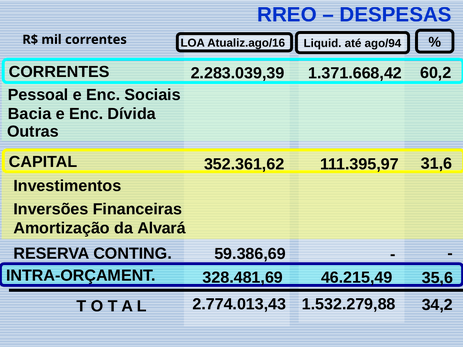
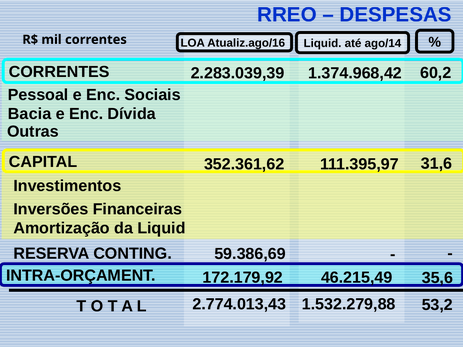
ago/94: ago/94 -> ago/14
1.371.668,42: 1.371.668,42 -> 1.374.968,42
da Alvará: Alvará -> Liquid
328.481,69: 328.481,69 -> 172.179,92
34,2: 34,2 -> 53,2
